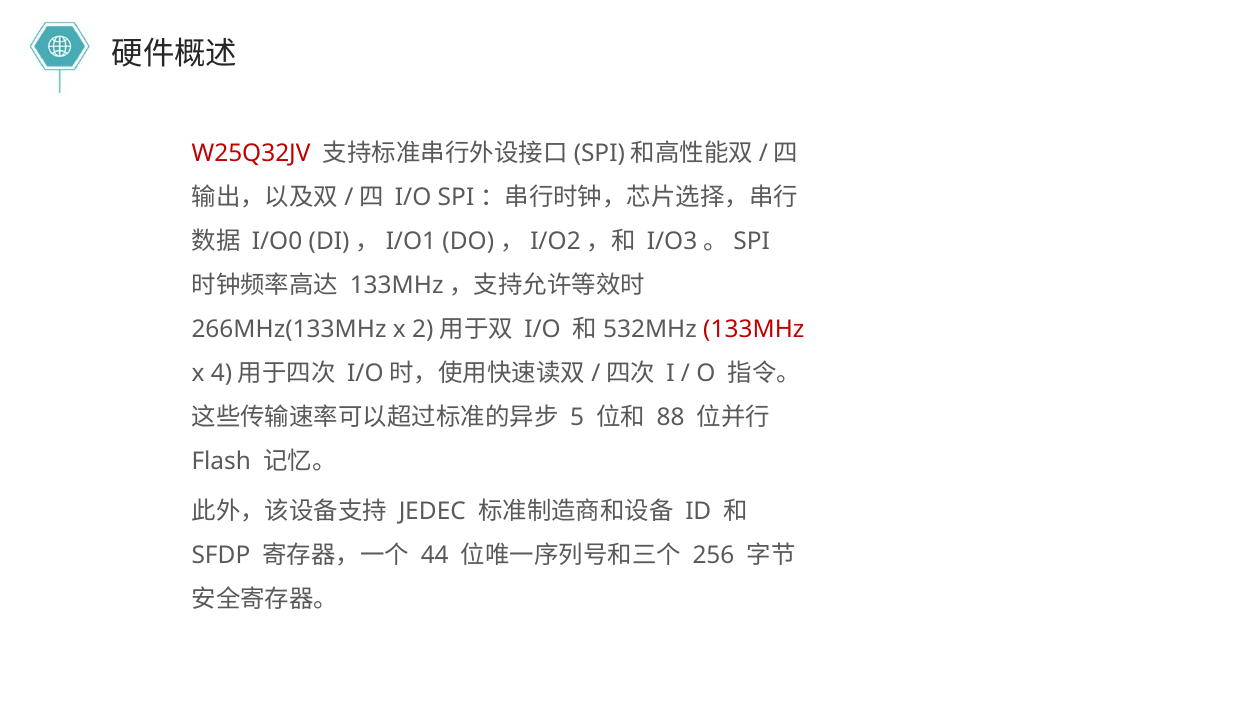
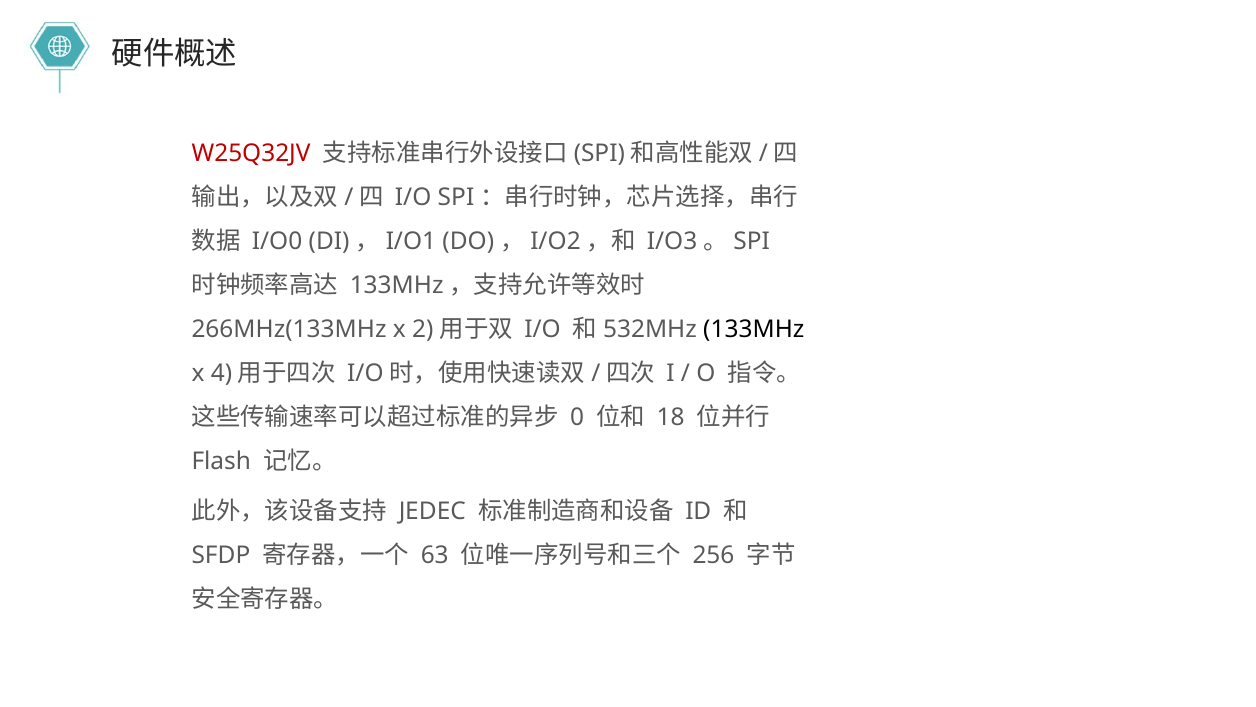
133MHz colour: red -> black
5: 5 -> 0
88: 88 -> 18
44: 44 -> 63
